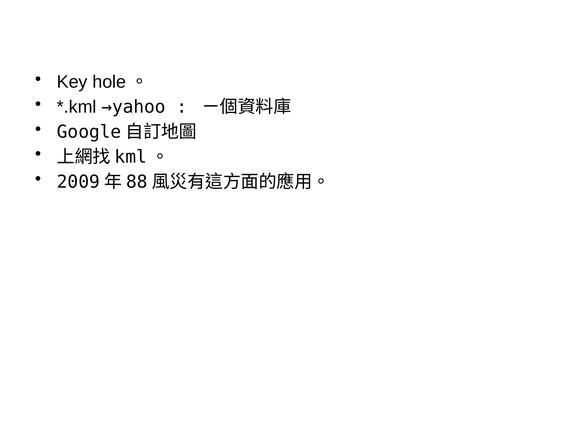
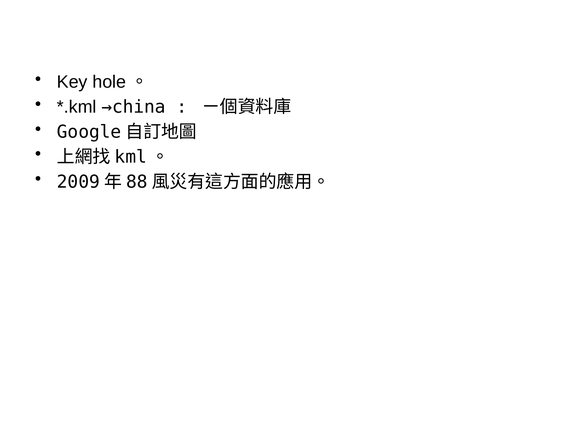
→yahoo: →yahoo -> →china
